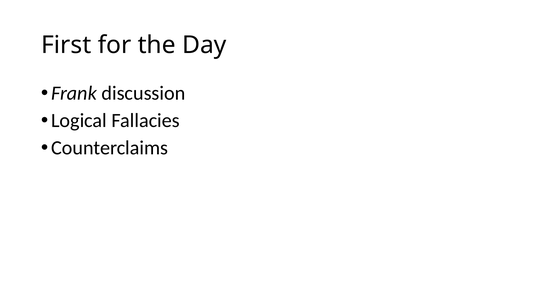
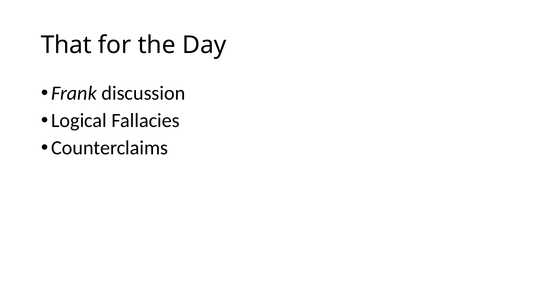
First: First -> That
